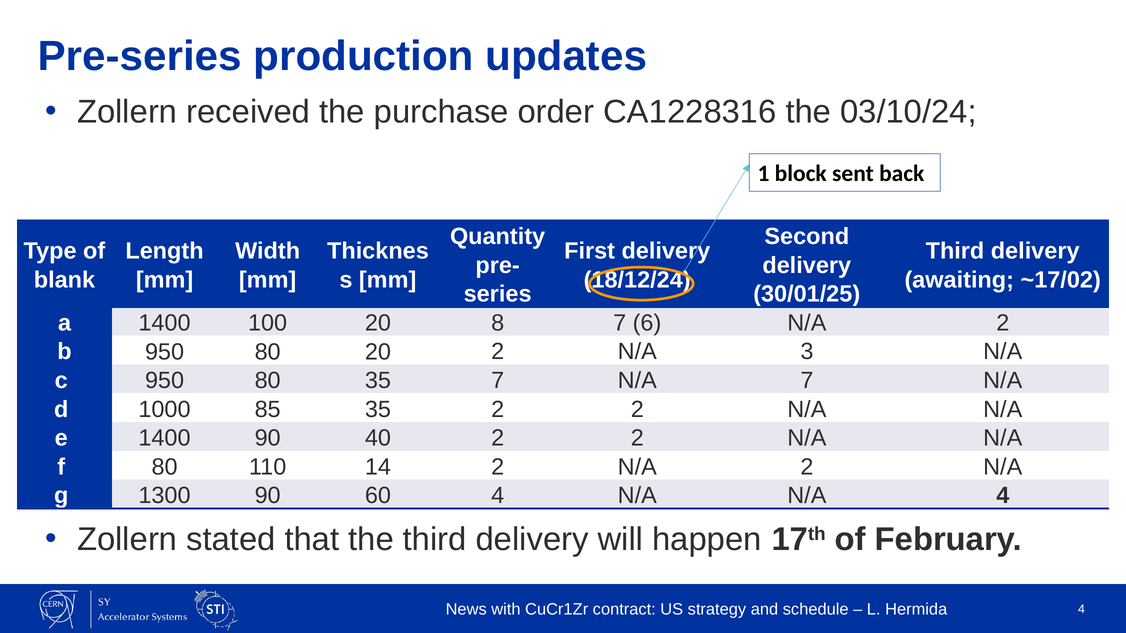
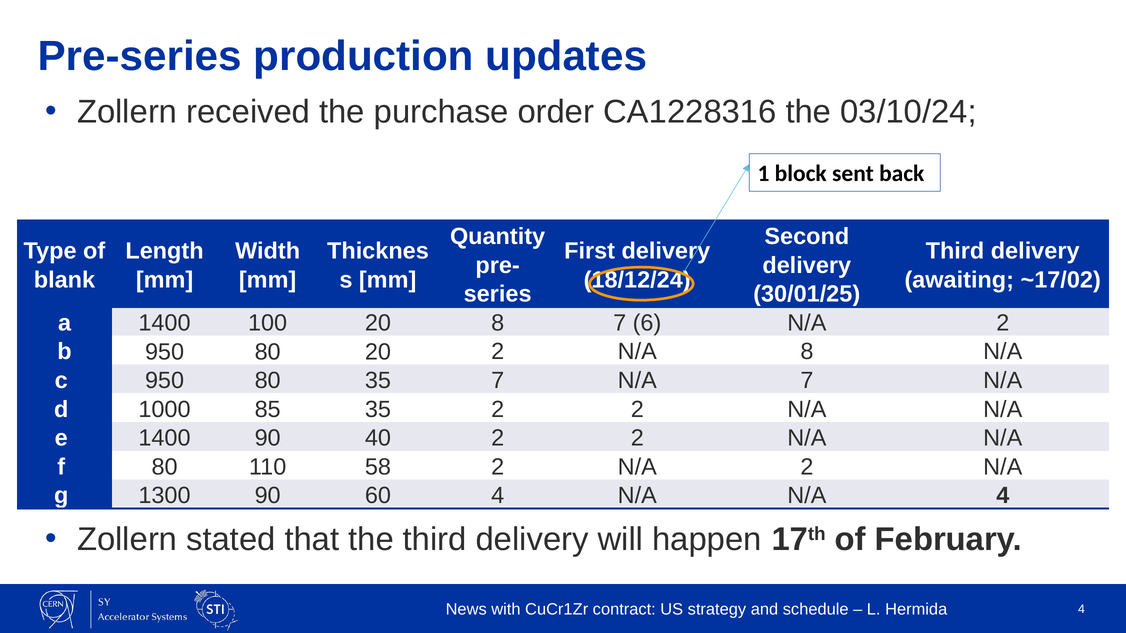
N/A 3: 3 -> 8
14: 14 -> 58
